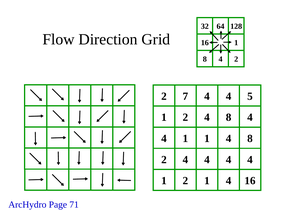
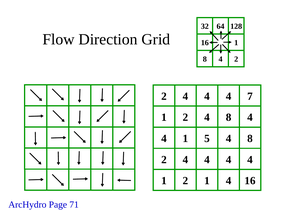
7 at (186, 97): 7 -> 4
5: 5 -> 7
1 1: 1 -> 5
